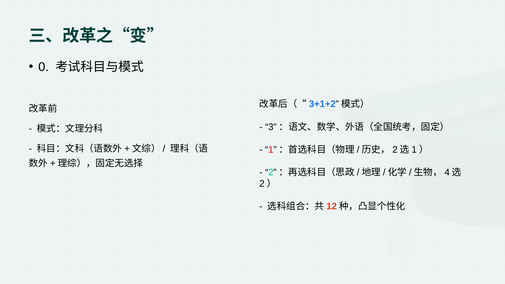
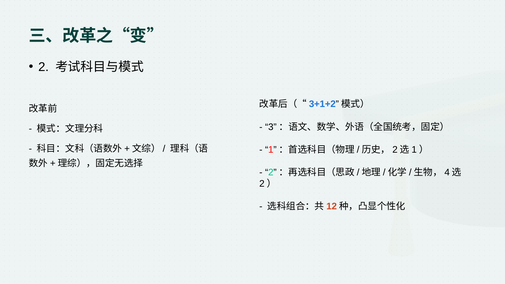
0: 0 -> 2
